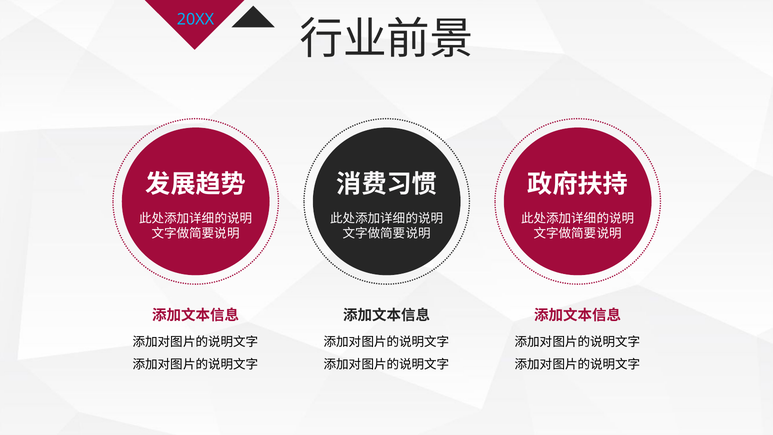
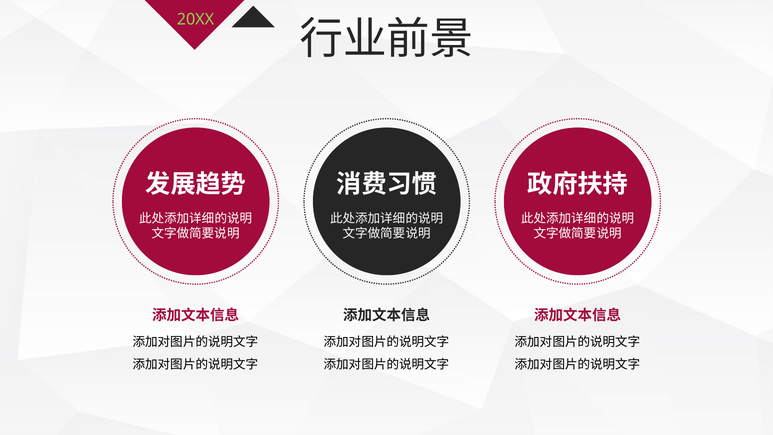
20XX colour: light blue -> light green
